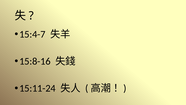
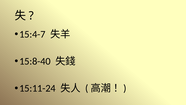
15:8-16: 15:8-16 -> 15:8-40
